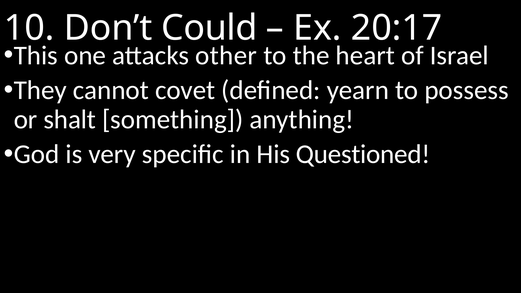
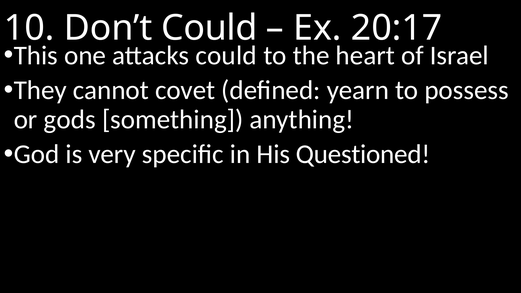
attacks other: other -> could
shalt: shalt -> gods
